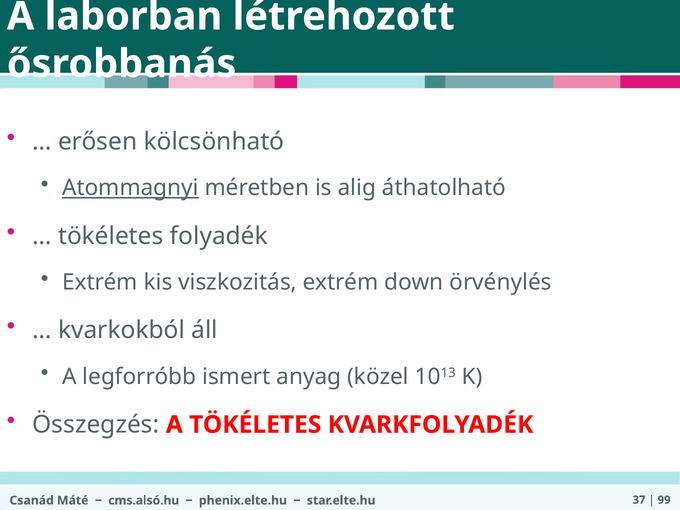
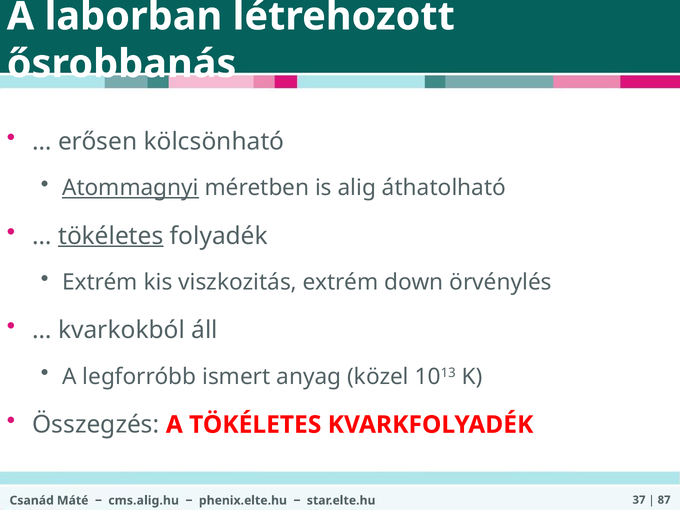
tökéletes at (111, 236) underline: none -> present
99: 99 -> 87
cms.alsó.hu: cms.alsó.hu -> cms.alig.hu
